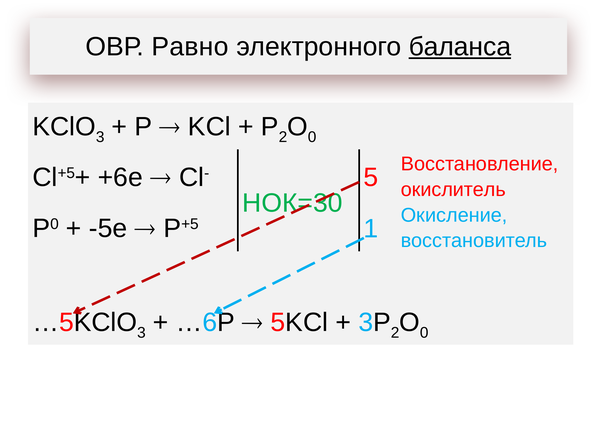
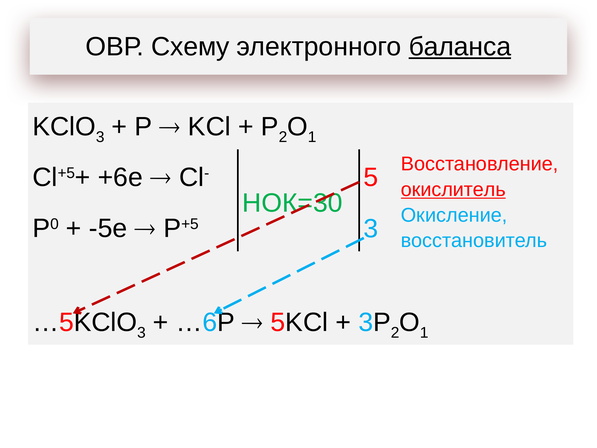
Равно: Равно -> Схему
0 at (312, 137): 0 -> 1
окислитель underline: none -> present
1 at (371, 228): 1 -> 3
0 at (424, 332): 0 -> 1
